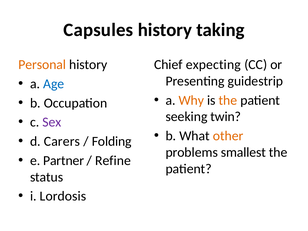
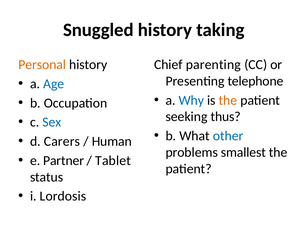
Capsules: Capsules -> Snuggled
expecting: expecting -> parenting
guidestrip: guidestrip -> telephone
Why colour: orange -> blue
twin: twin -> thus
Sex colour: purple -> blue
other colour: orange -> blue
Folding: Folding -> Human
Refine: Refine -> Tablet
